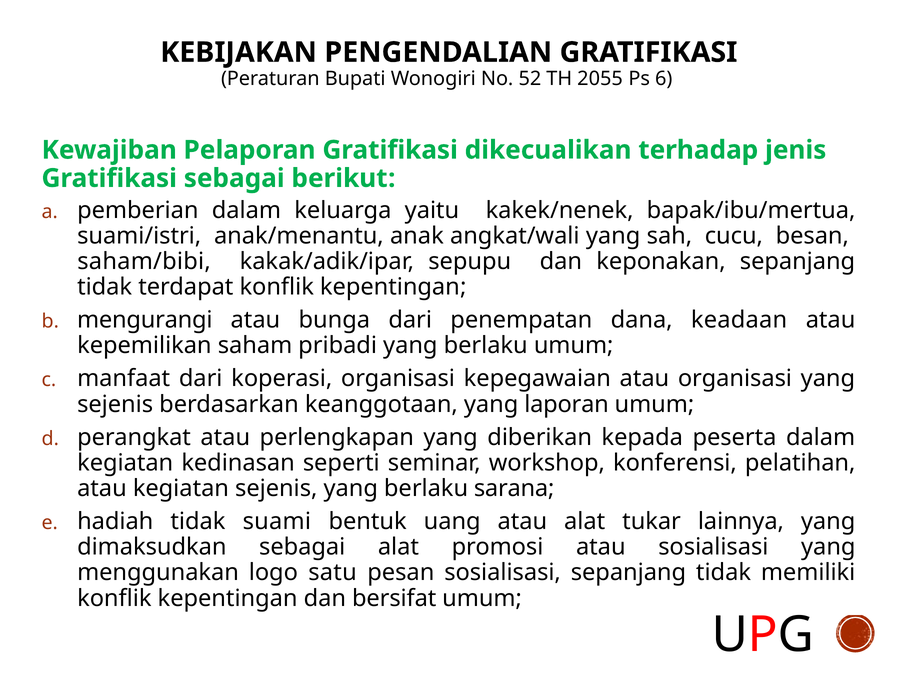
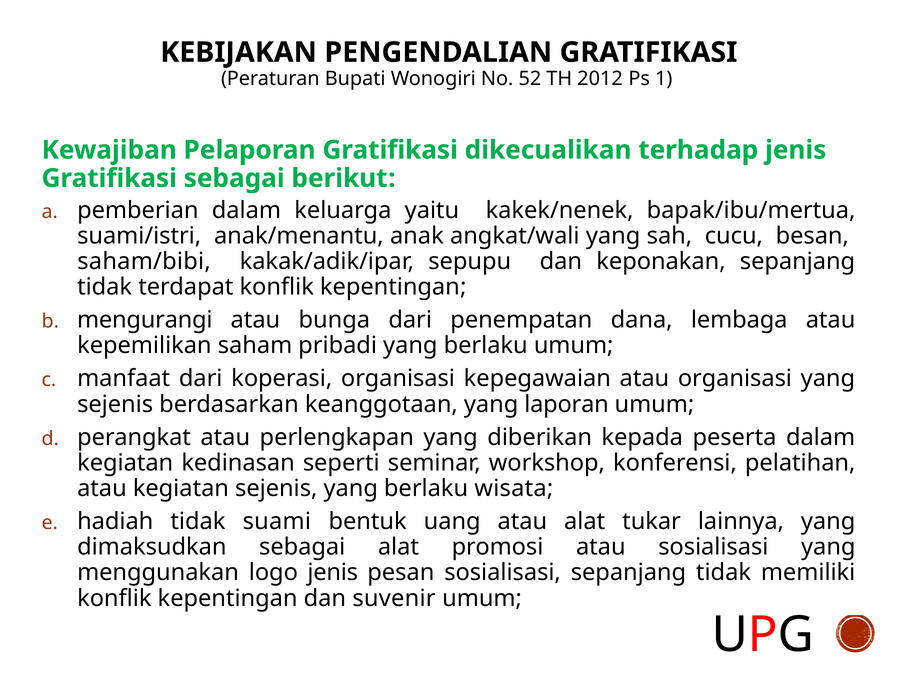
2055: 2055 -> 2012
6: 6 -> 1
keadaan: keadaan -> lembaga
sarana: sarana -> wisata
logo satu: satu -> jenis
bersifat: bersifat -> suvenir
